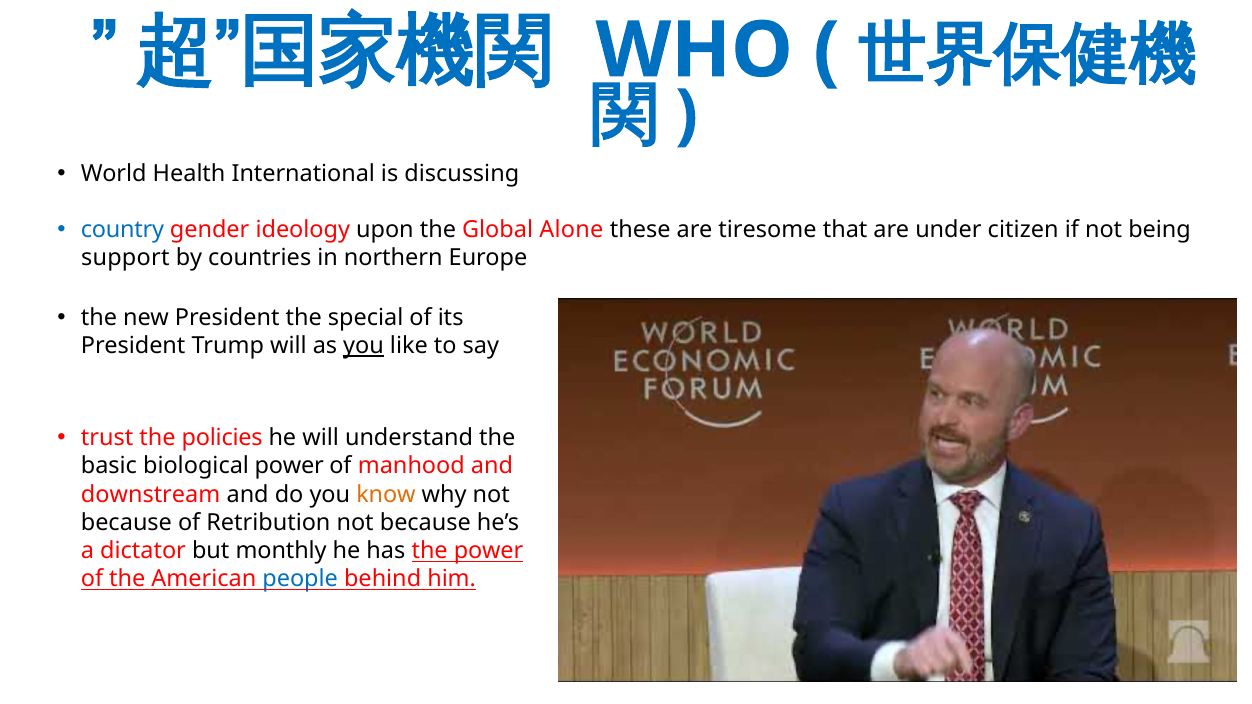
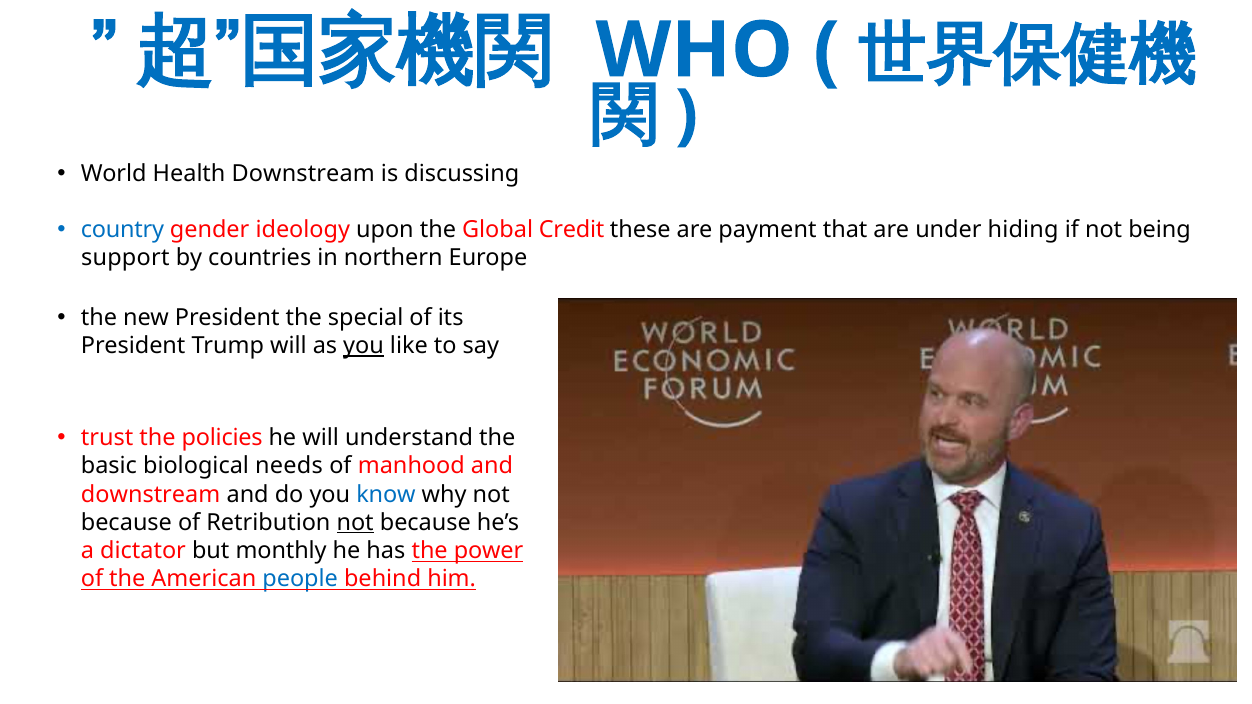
Health International: International -> Downstream
Alone: Alone -> Credit
tiresome: tiresome -> payment
citizen: citizen -> hiding
biological power: power -> needs
know colour: orange -> blue
not at (355, 523) underline: none -> present
